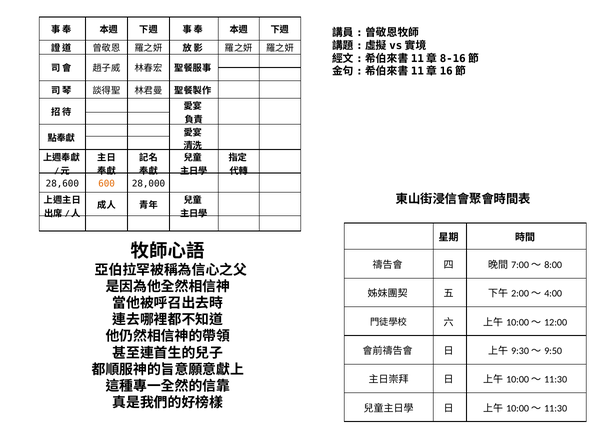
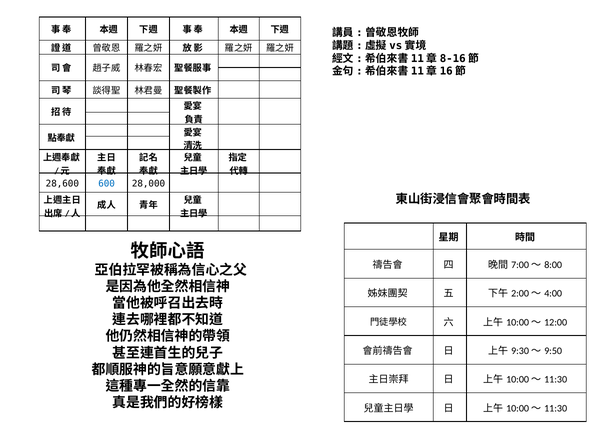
600 colour: orange -> blue
